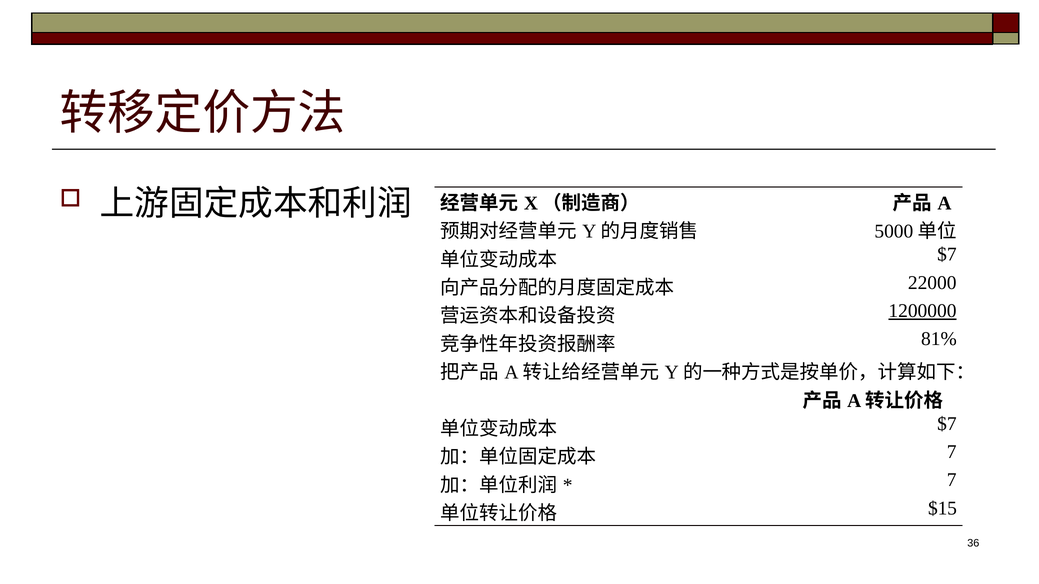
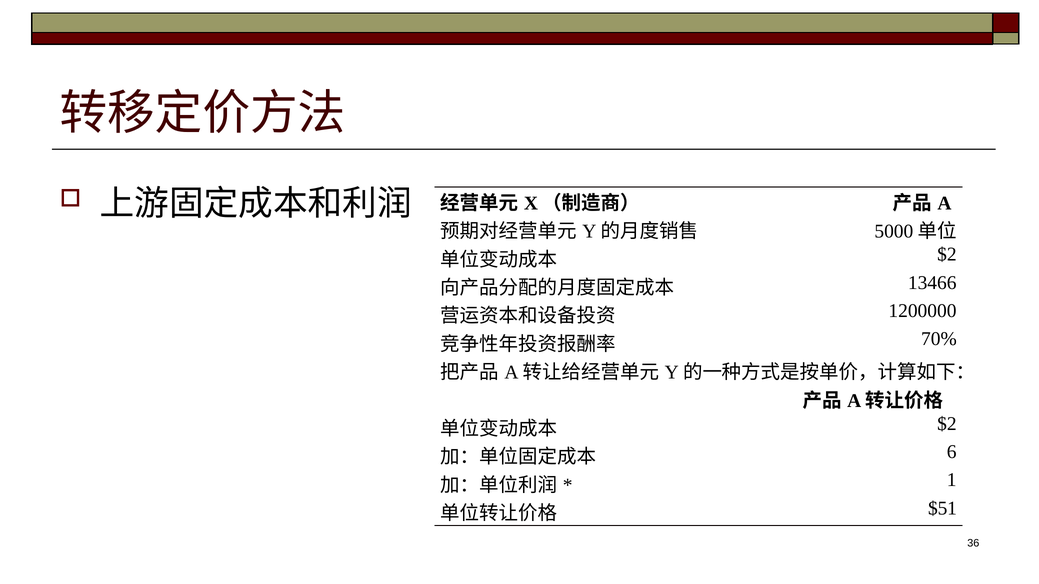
$7 at (947, 255): $7 -> $2
22000: 22000 -> 13466
1200000 underline: present -> none
81%: 81% -> 70%
$7 at (947, 424): $7 -> $2
7 at (952, 452): 7 -> 6
7 at (952, 480): 7 -> 1
$15: $15 -> $51
